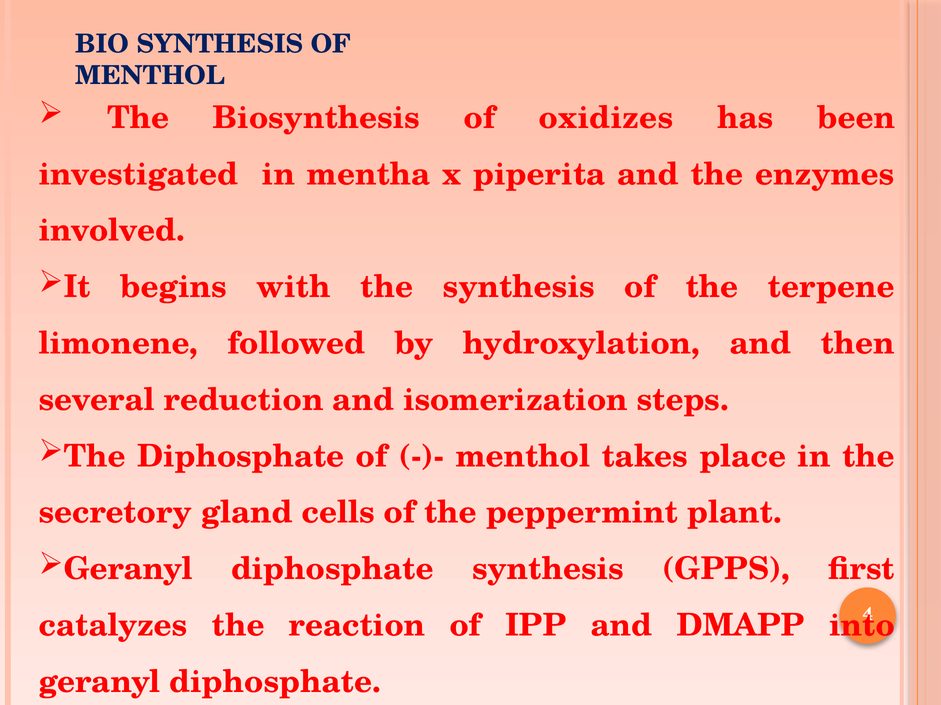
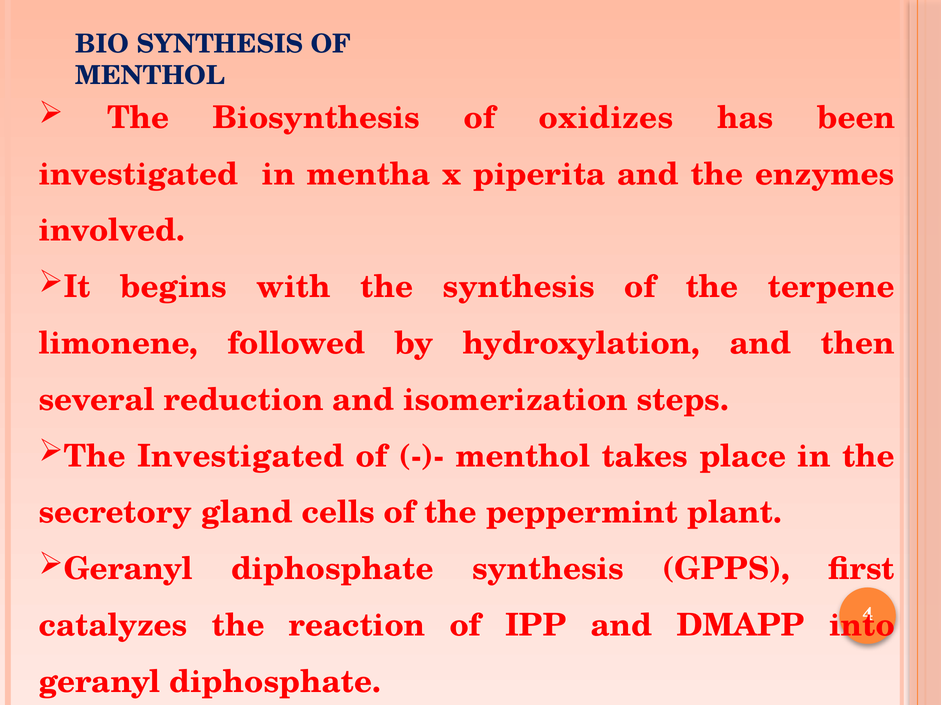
The Diphosphate: Diphosphate -> Investigated
